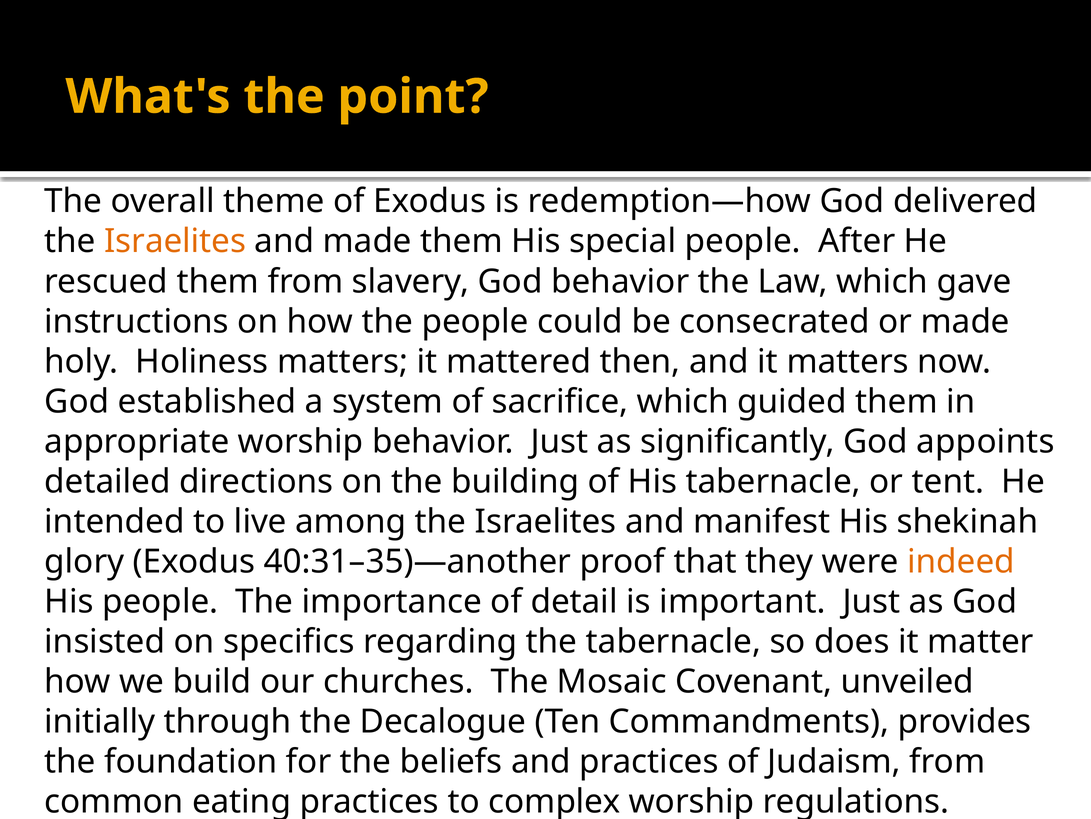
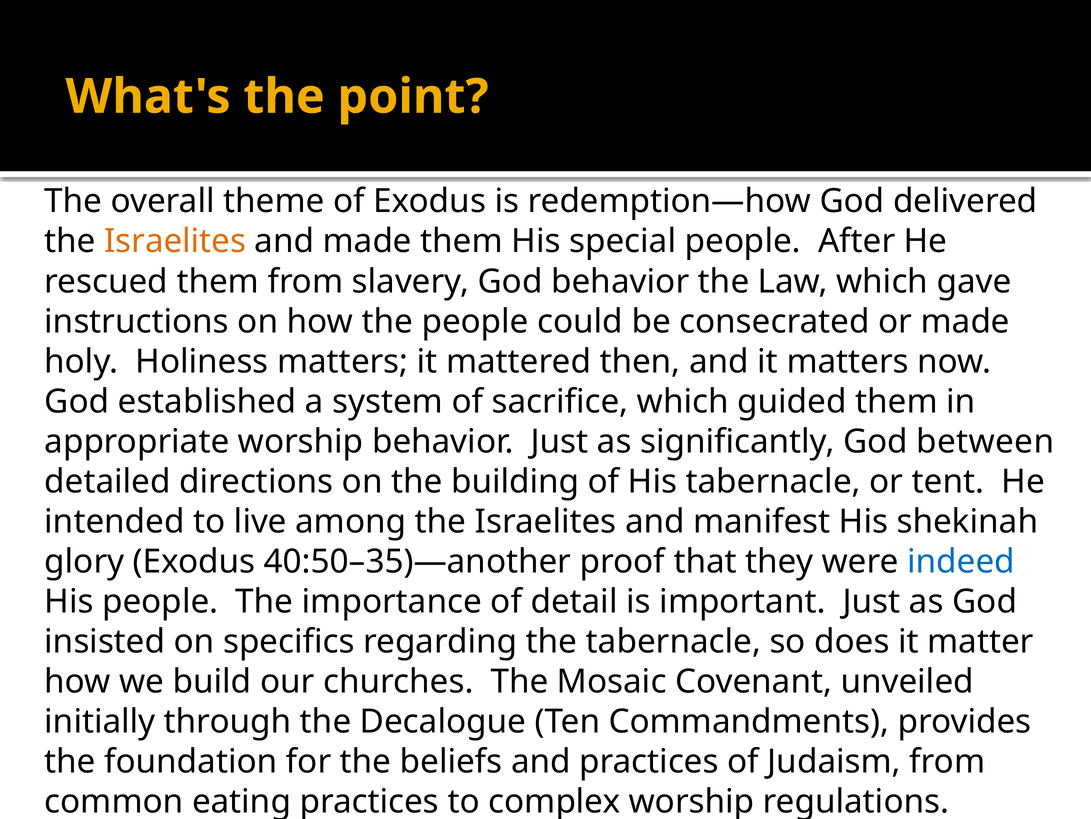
appoints: appoints -> between
40:31–35)—another: 40:31–35)—another -> 40:50–35)—another
indeed colour: orange -> blue
